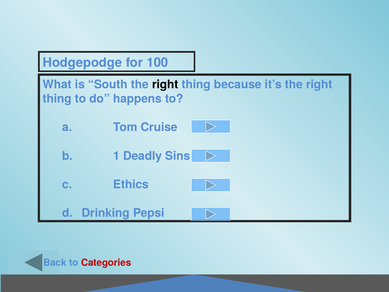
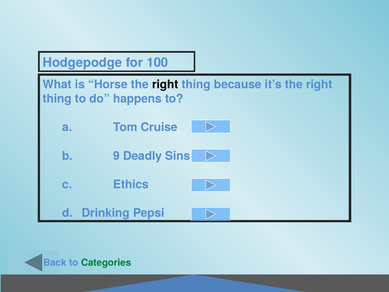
South: South -> Horse
1: 1 -> 9
Categories colour: red -> green
